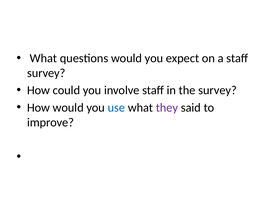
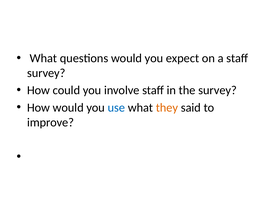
they colour: purple -> orange
